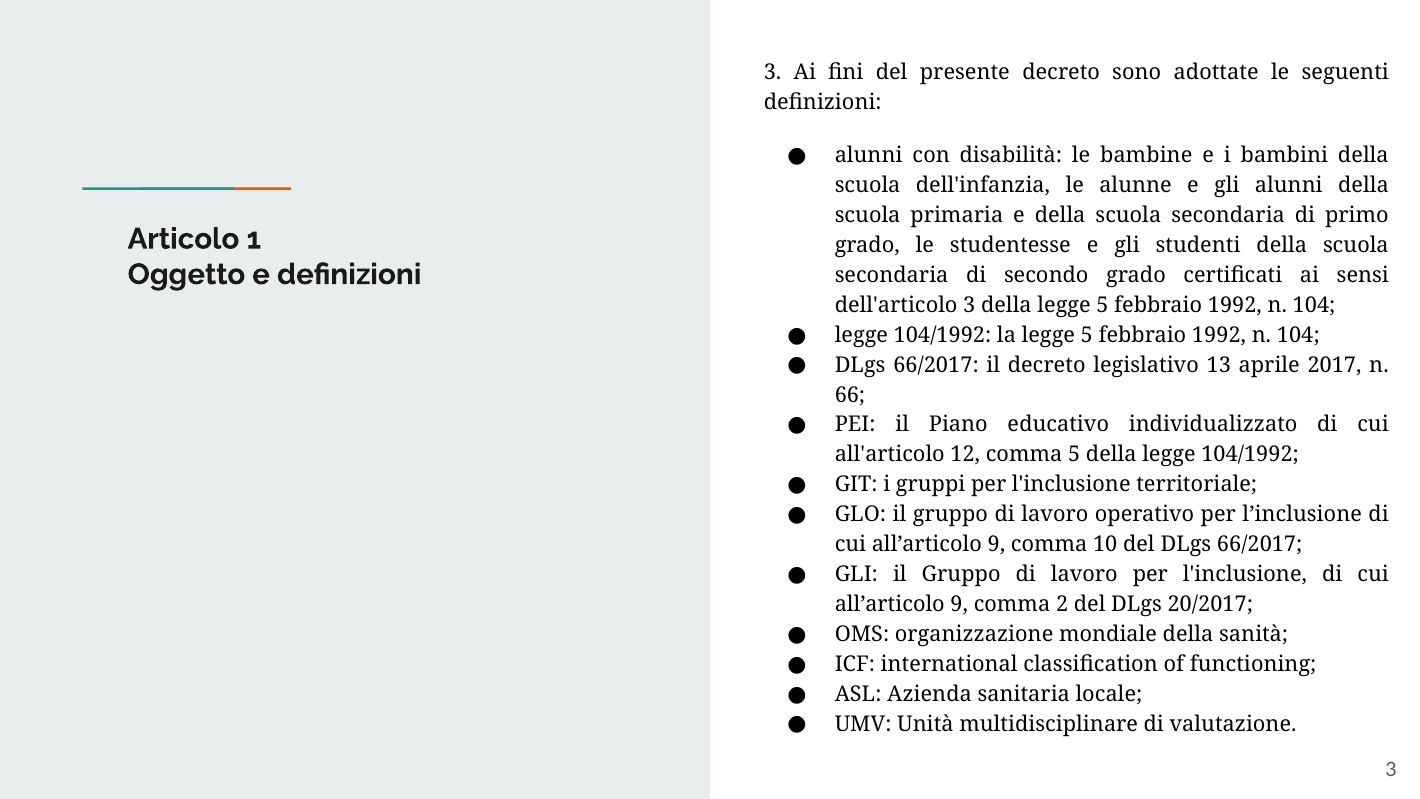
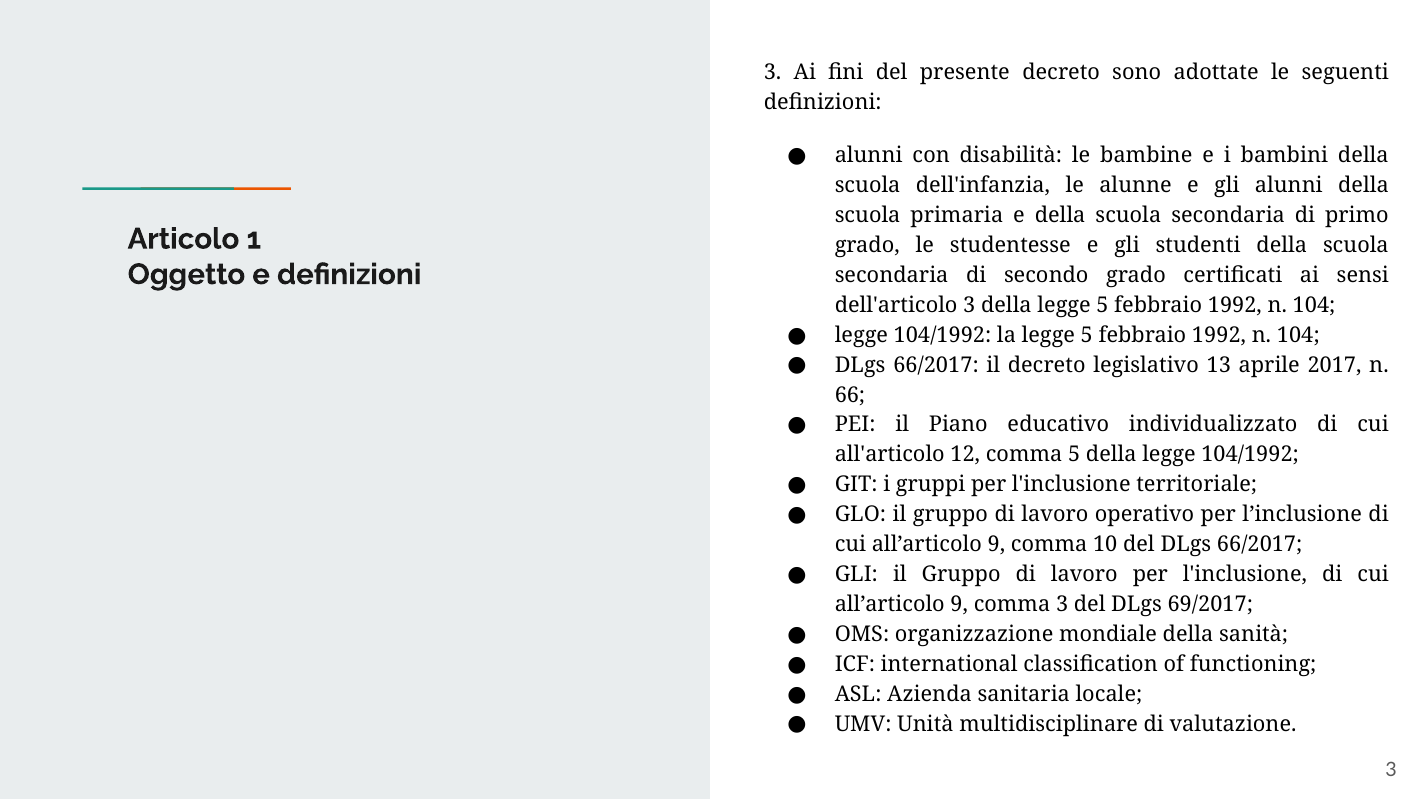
comma 2: 2 -> 3
20/2017: 20/2017 -> 69/2017
